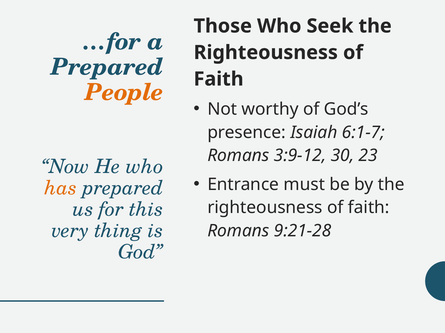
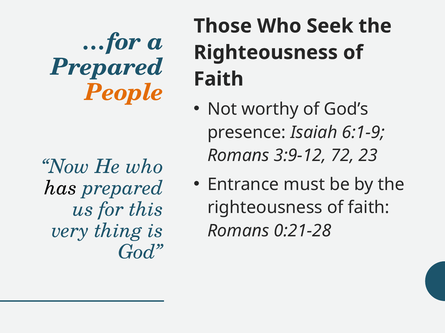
6:1-7: 6:1-7 -> 6:1-9
30: 30 -> 72
has colour: orange -> black
9:21-28: 9:21-28 -> 0:21-28
